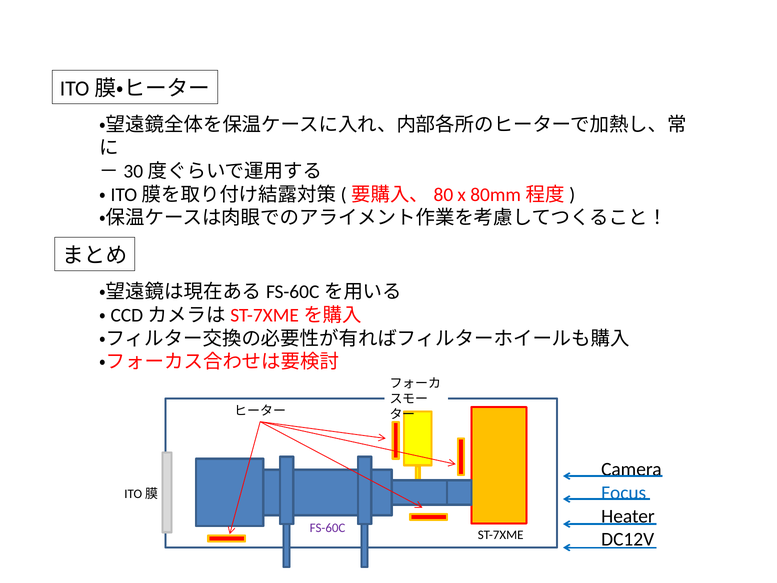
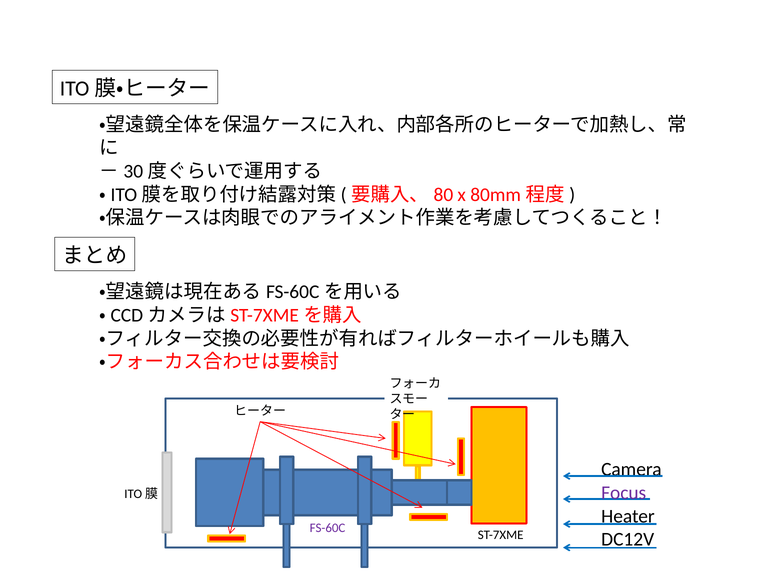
Focus colour: blue -> purple
